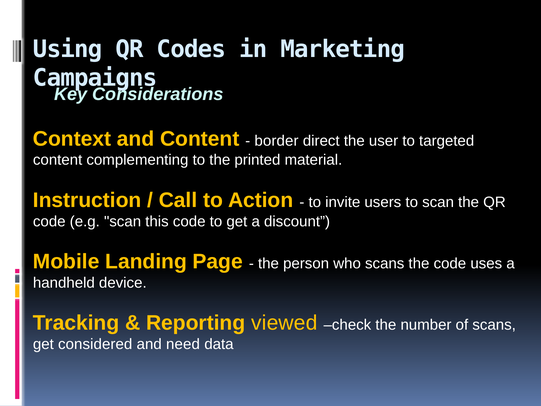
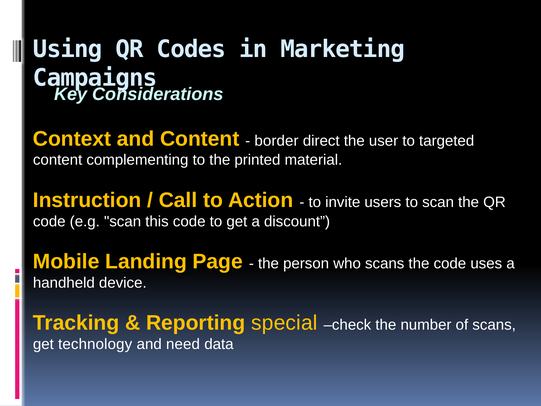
viewed: viewed -> special
considered: considered -> technology
